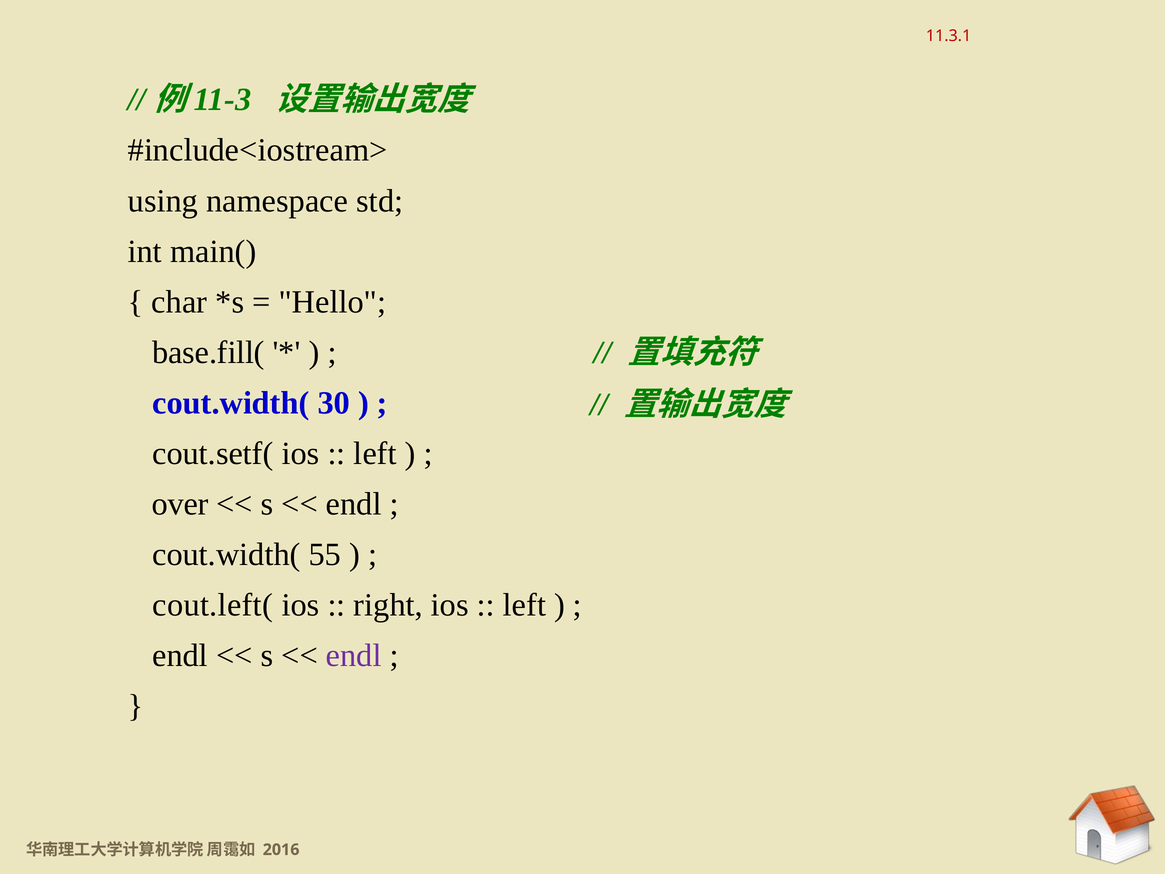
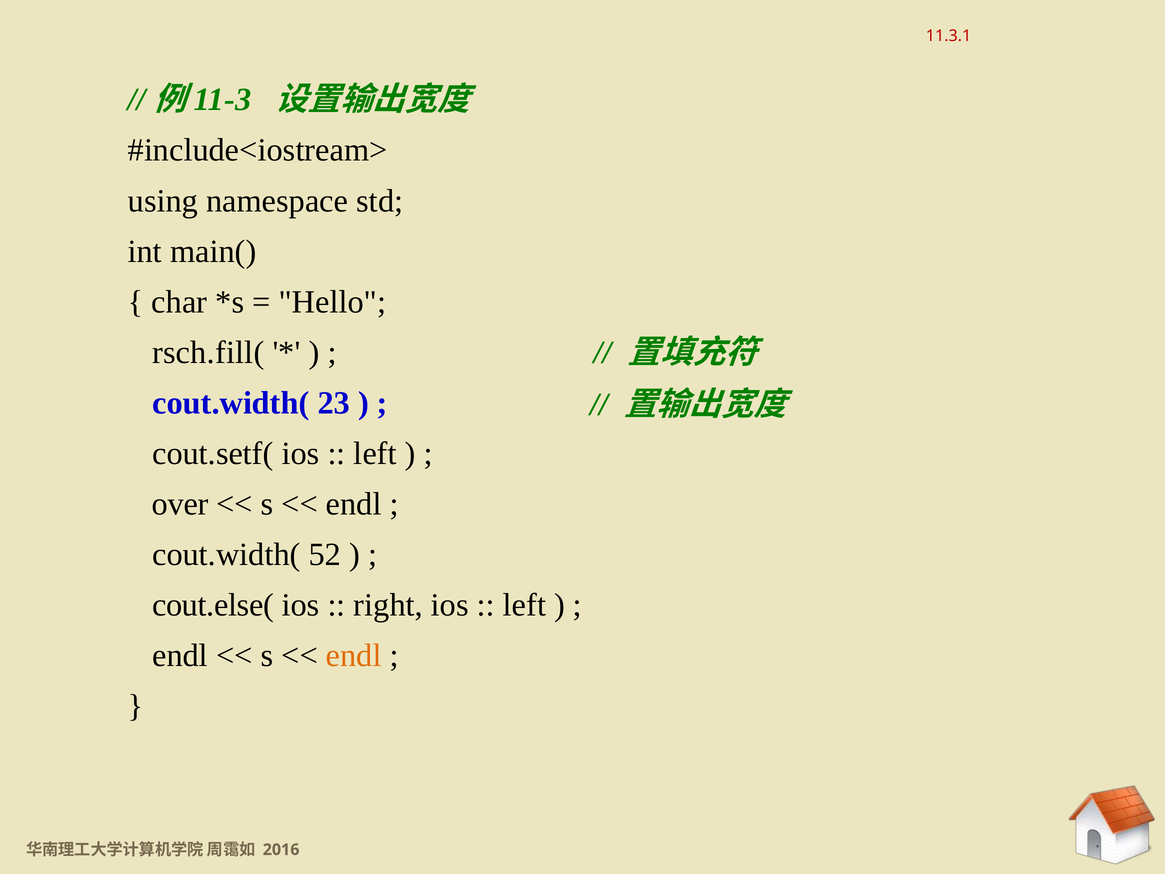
base.fill(: base.fill( -> rsch.fill(
30: 30 -> 23
55: 55 -> 52
cout.left(: cout.left( -> cout.else(
endl at (354, 655) colour: purple -> orange
